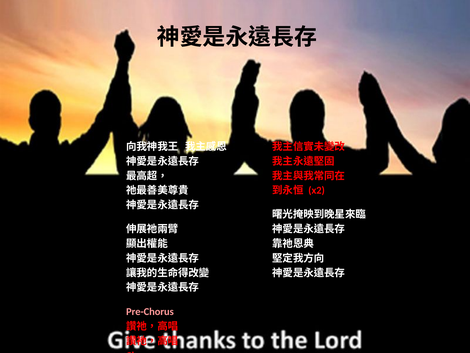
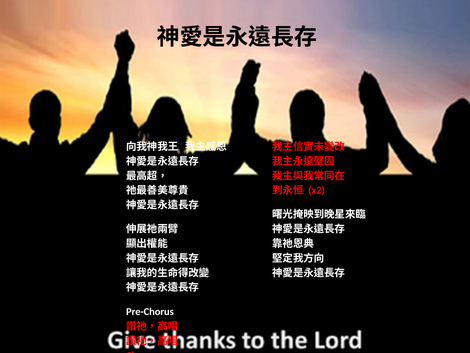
Pre-Chorus colour: pink -> white
